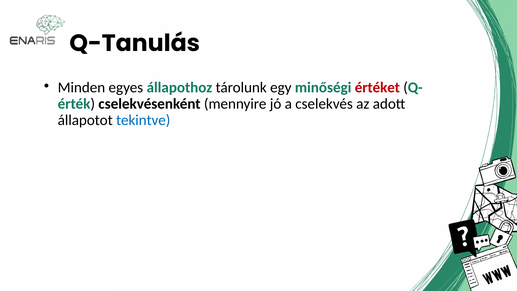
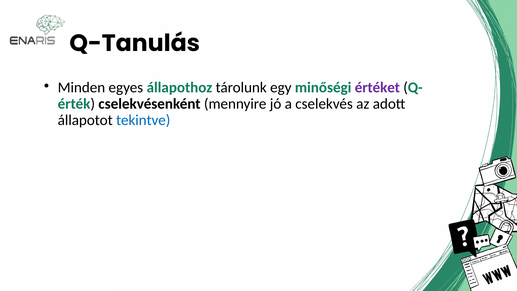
értéket colour: red -> purple
